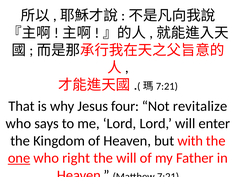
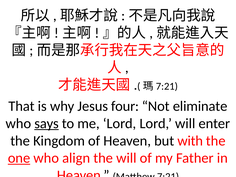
revitalize: revitalize -> eliminate
says underline: none -> present
right: right -> align
